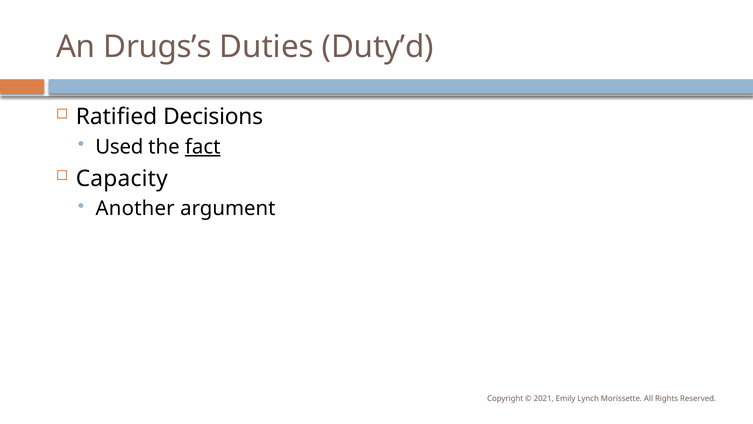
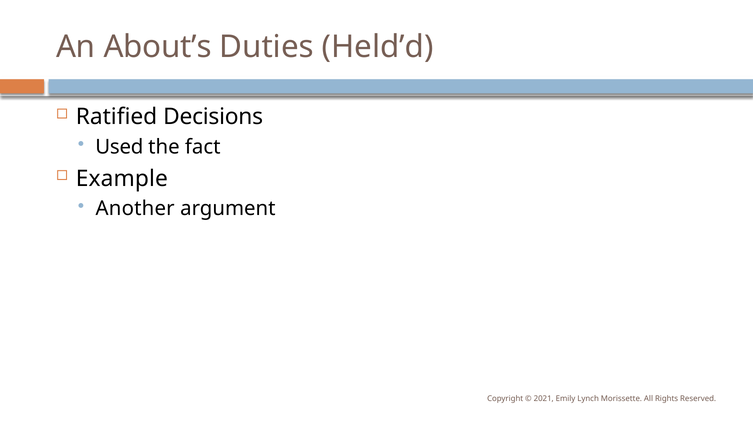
Drugs’s: Drugs’s -> About’s
Duty’d: Duty’d -> Held’d
fact underline: present -> none
Capacity: Capacity -> Example
